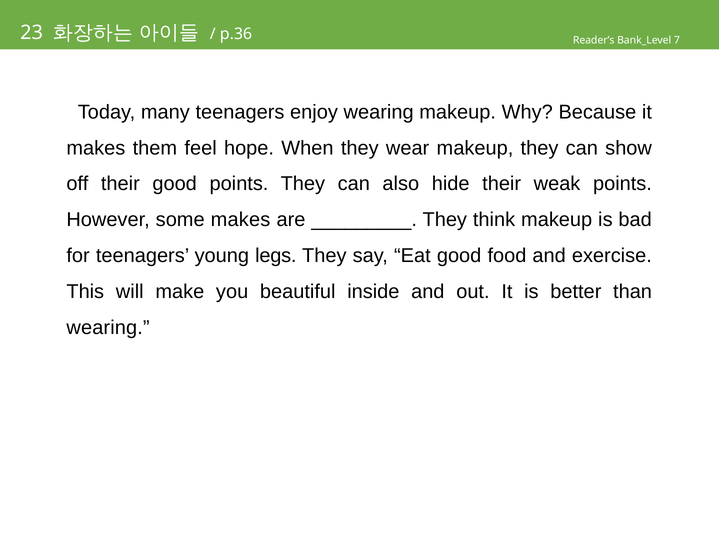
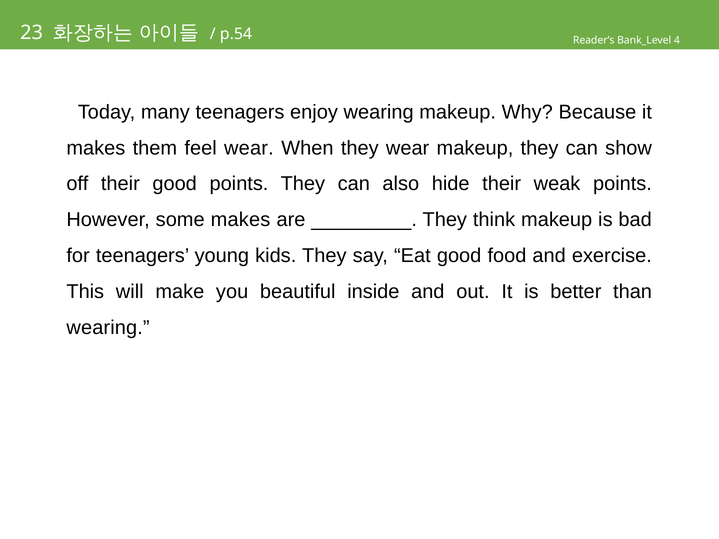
p.36: p.36 -> p.54
7: 7 -> 4
feel hope: hope -> wear
legs: legs -> kids
